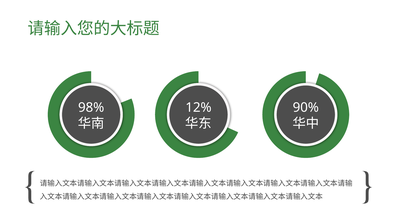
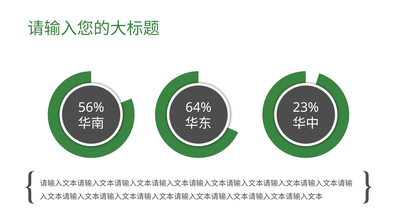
98%: 98% -> 56%
12%: 12% -> 64%
90%: 90% -> 23%
